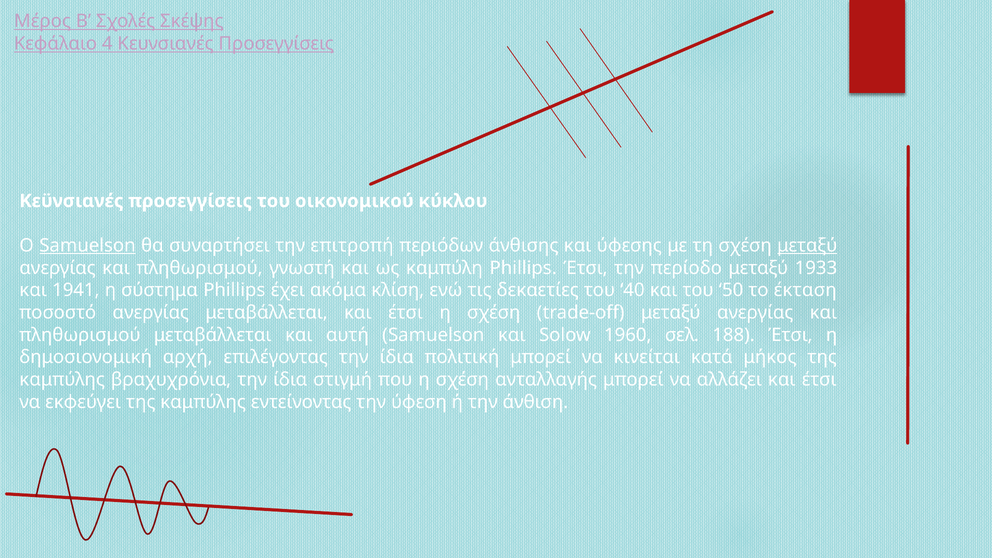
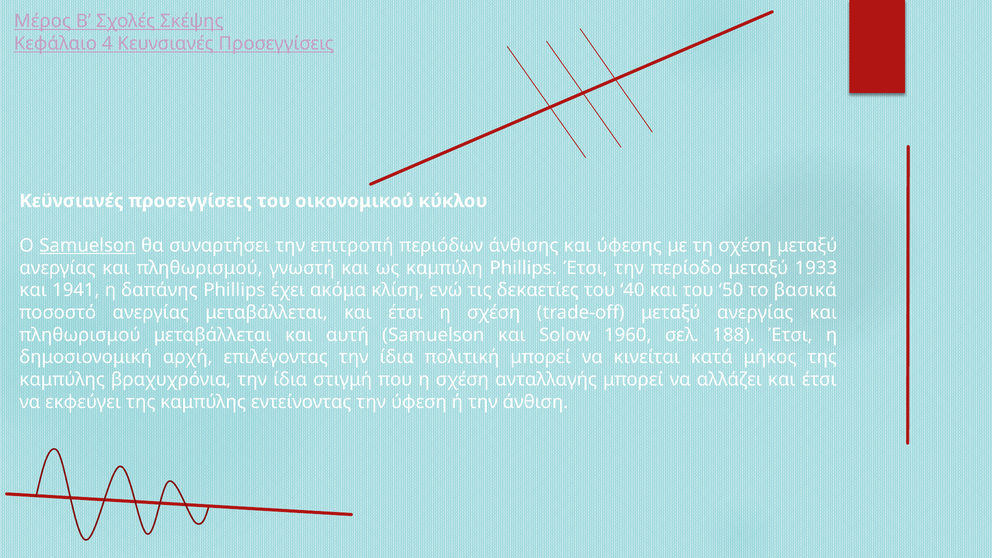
μεταξύ at (807, 246) underline: present -> none
σύστημα: σύστημα -> δαπάνης
έκταση: έκταση -> βασικά
